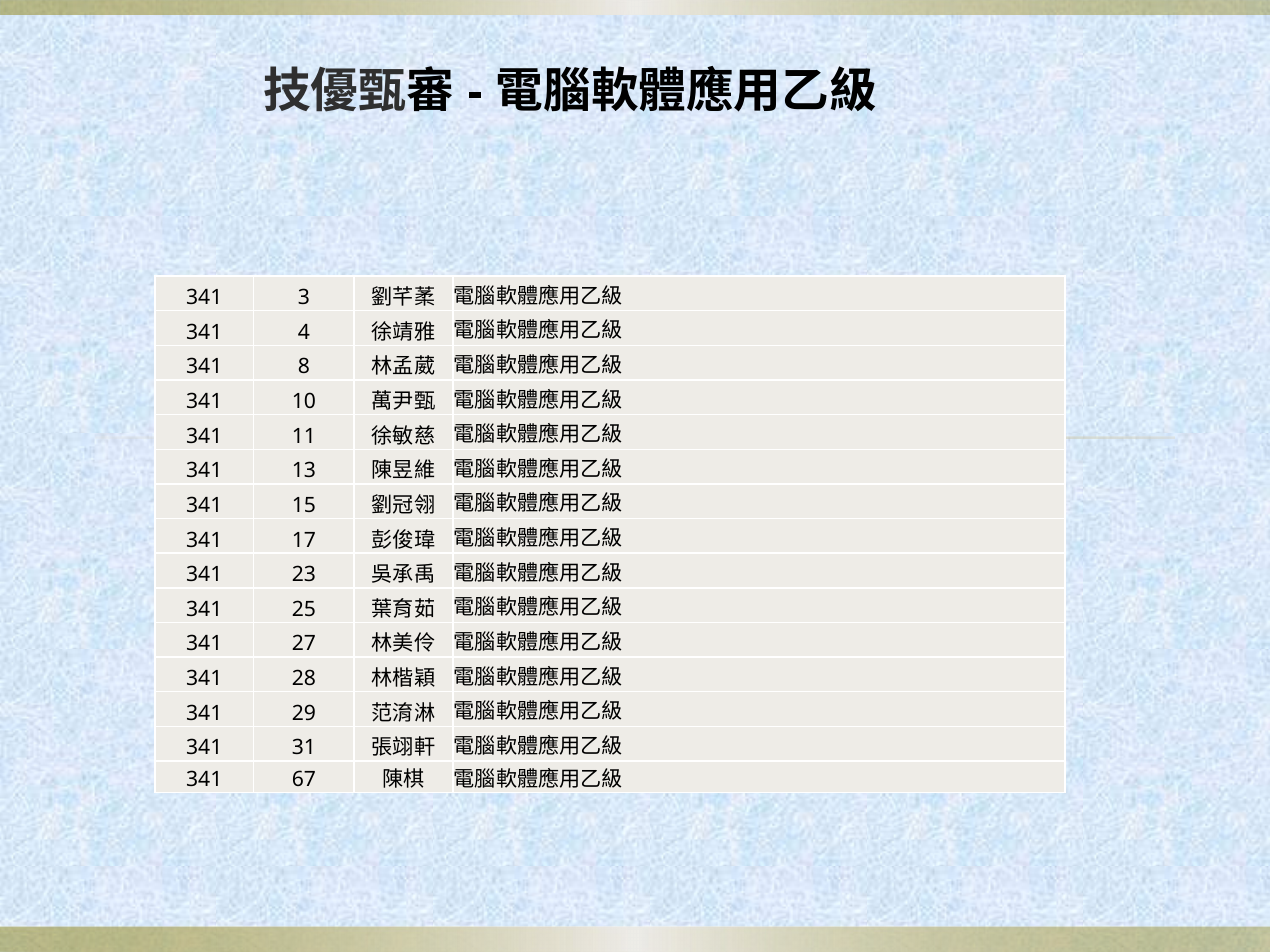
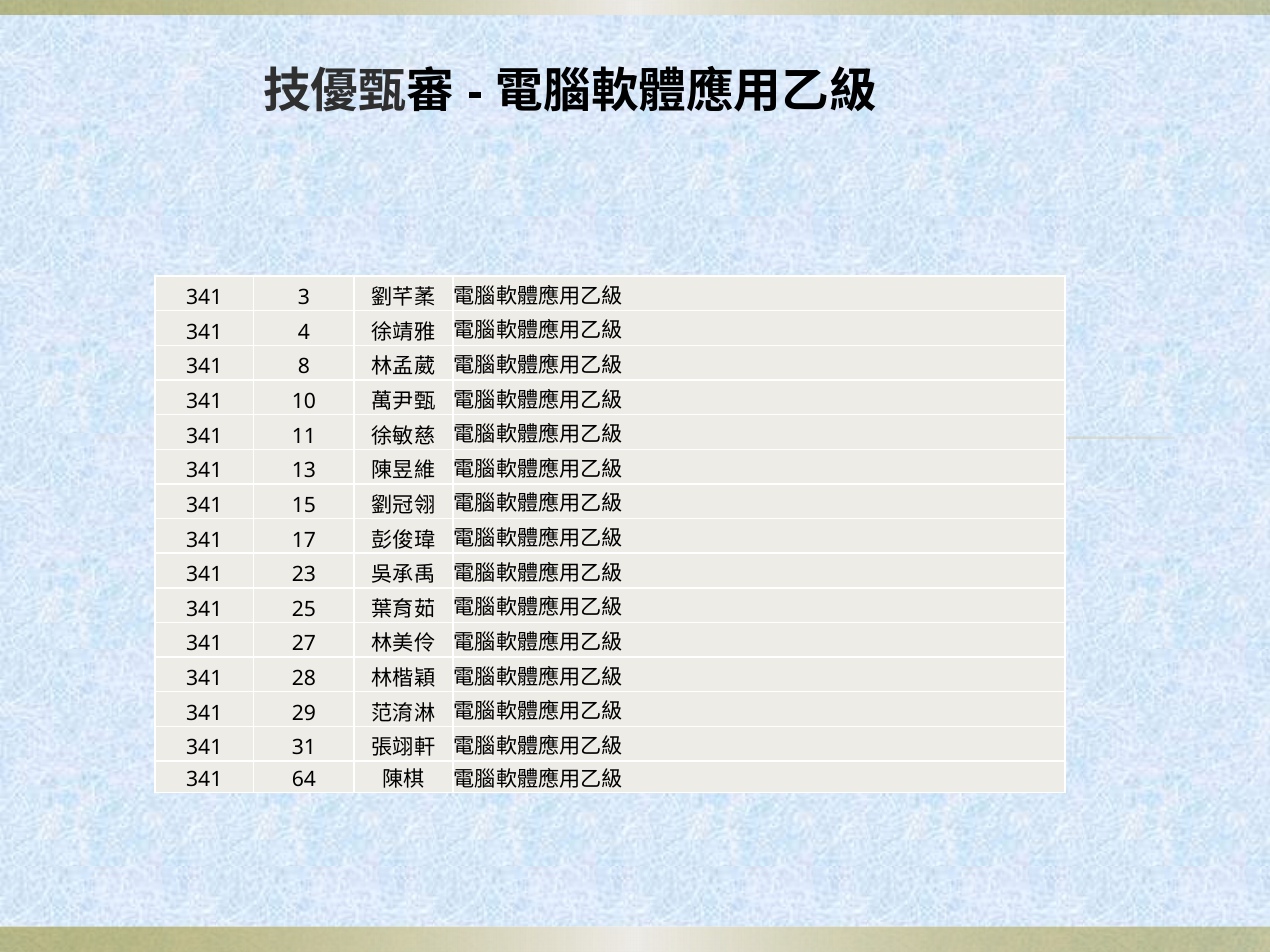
67: 67 -> 64
